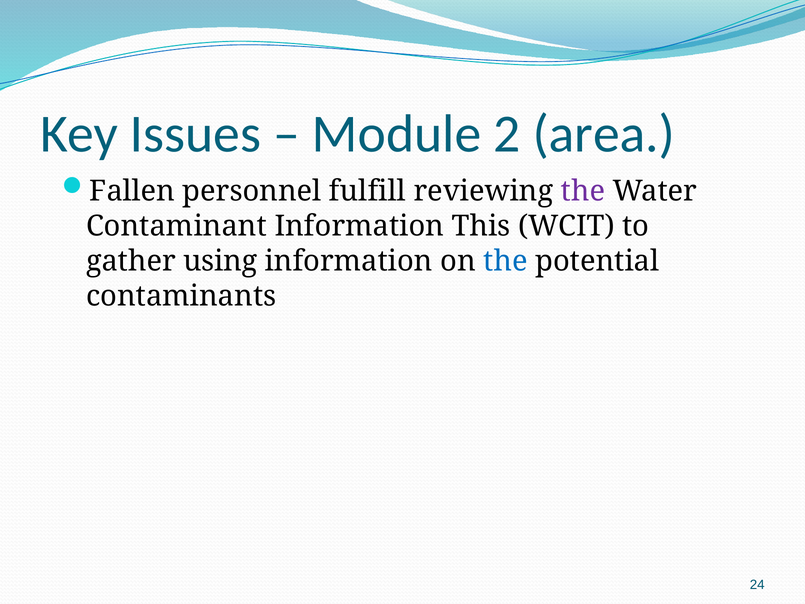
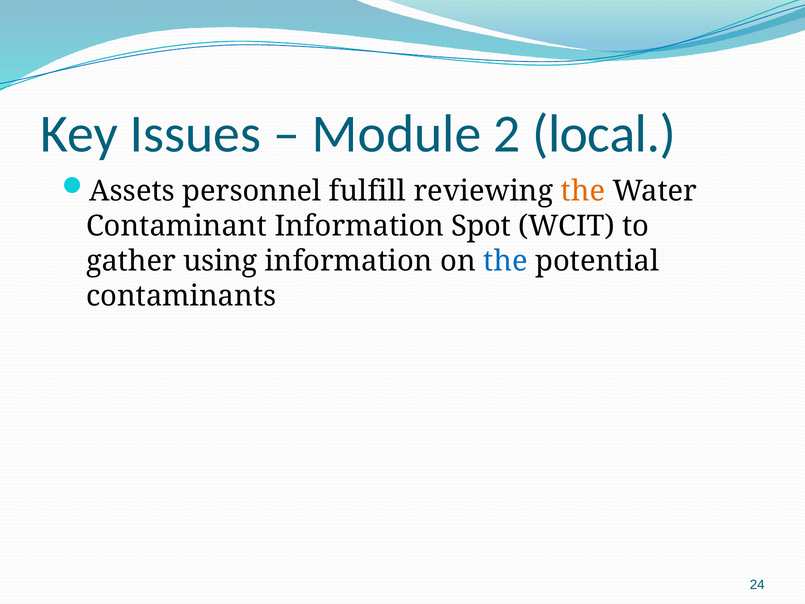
area: area -> local
Fallen: Fallen -> Assets
the at (583, 191) colour: purple -> orange
This: This -> Spot
